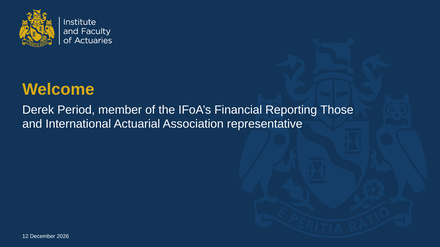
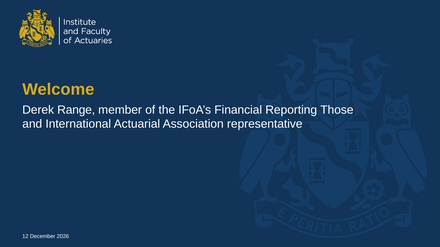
Period: Period -> Range
